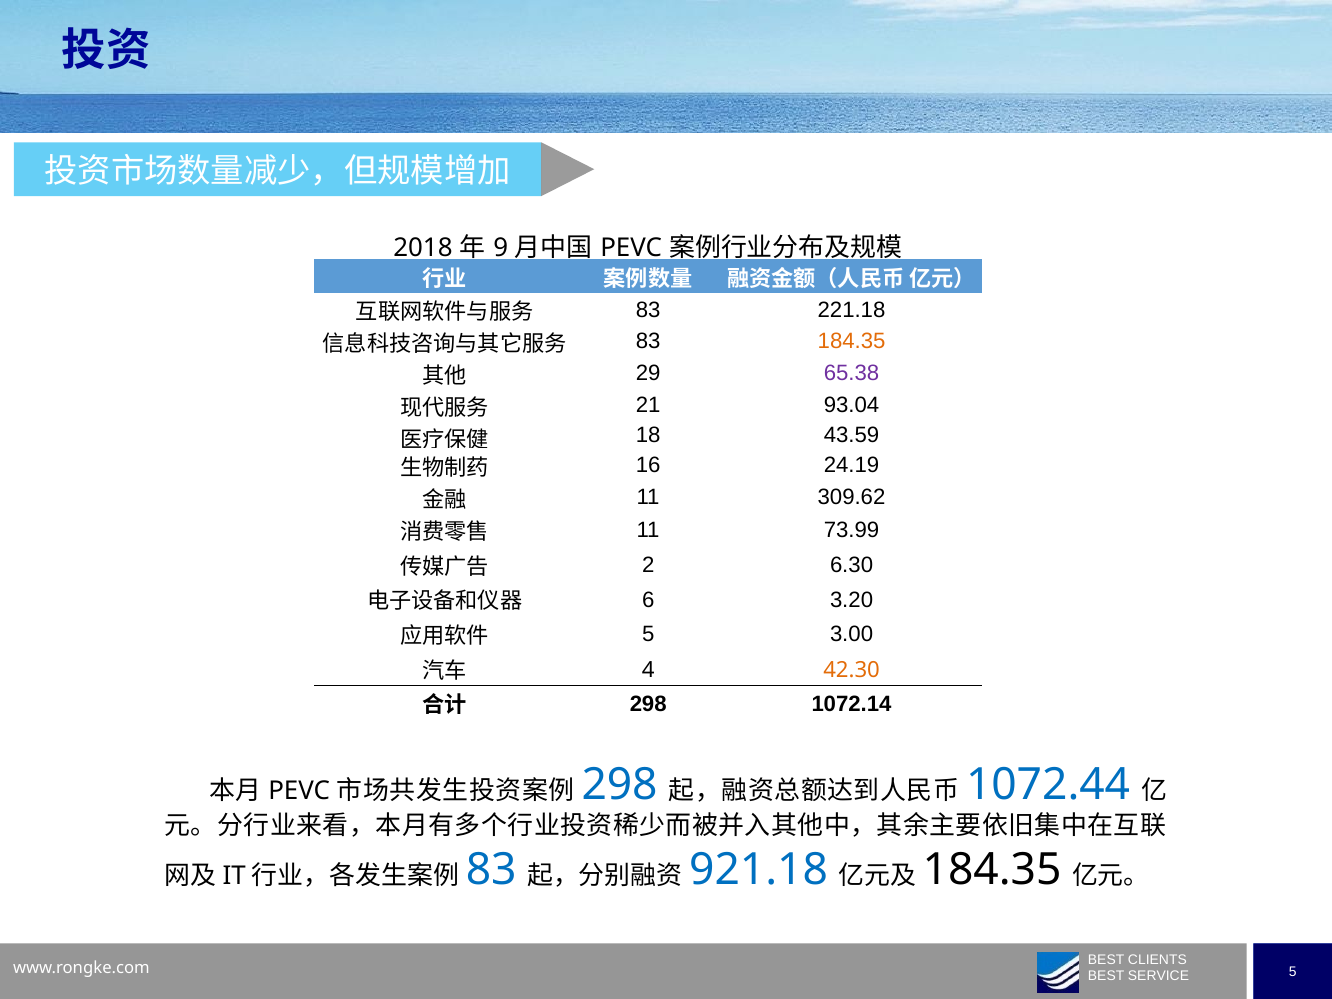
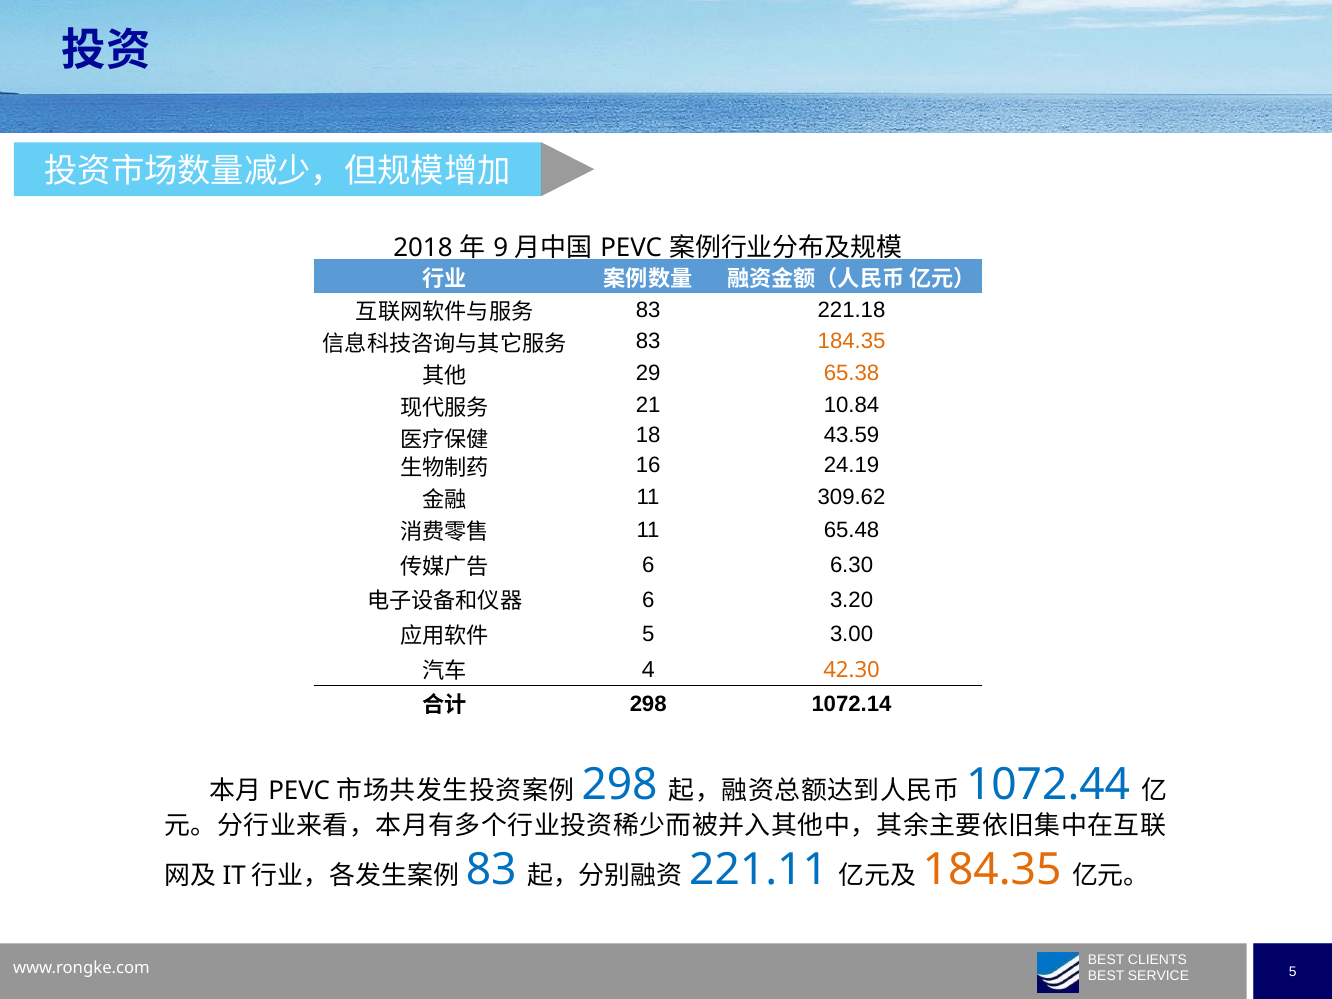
65.38 colour: purple -> orange
93.04: 93.04 -> 10.84
73.99: 73.99 -> 65.48
2 at (648, 565): 2 -> 6
921.18: 921.18 -> 221.11
184.35 at (992, 869) colour: black -> orange
